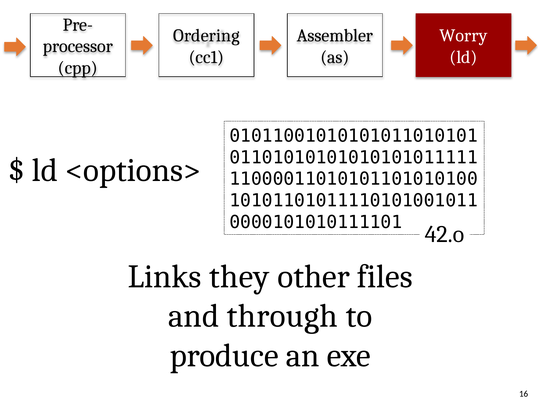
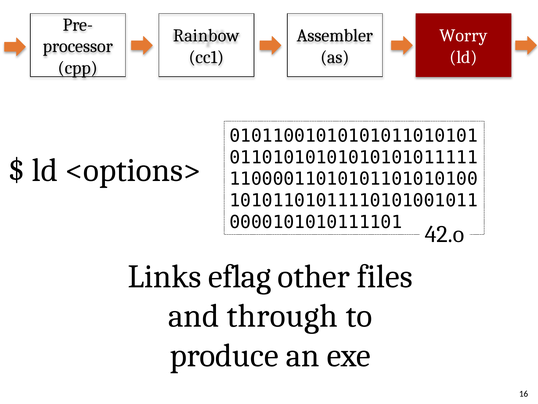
Ordering: Ordering -> Rainbow
they: they -> eflag
